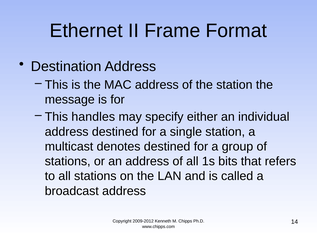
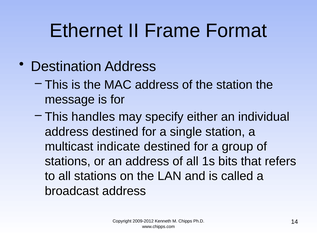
denotes: denotes -> indicate
